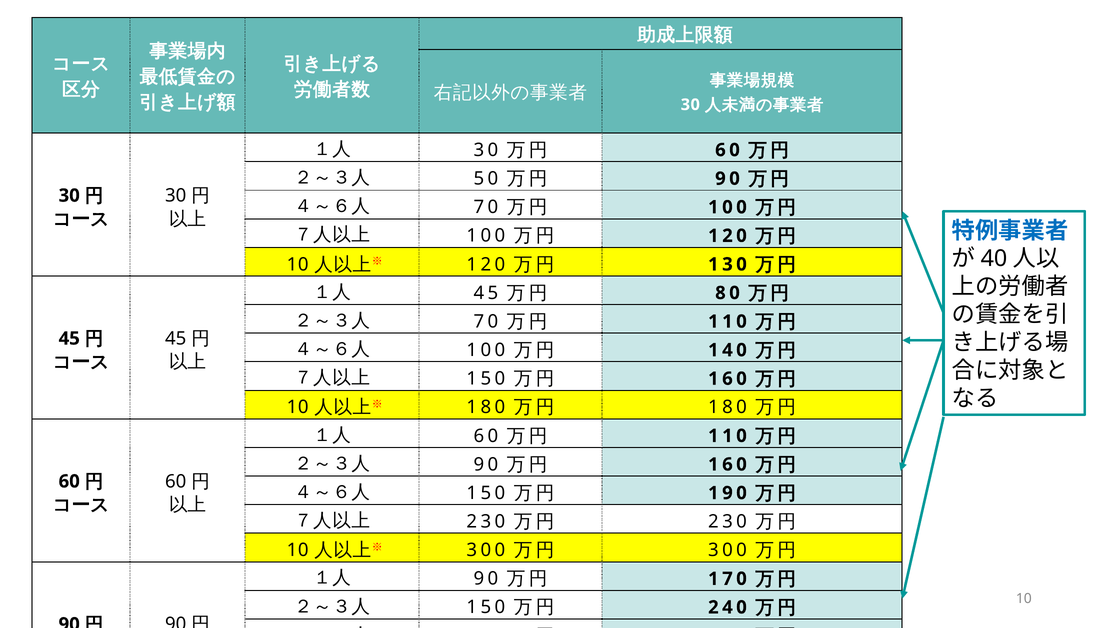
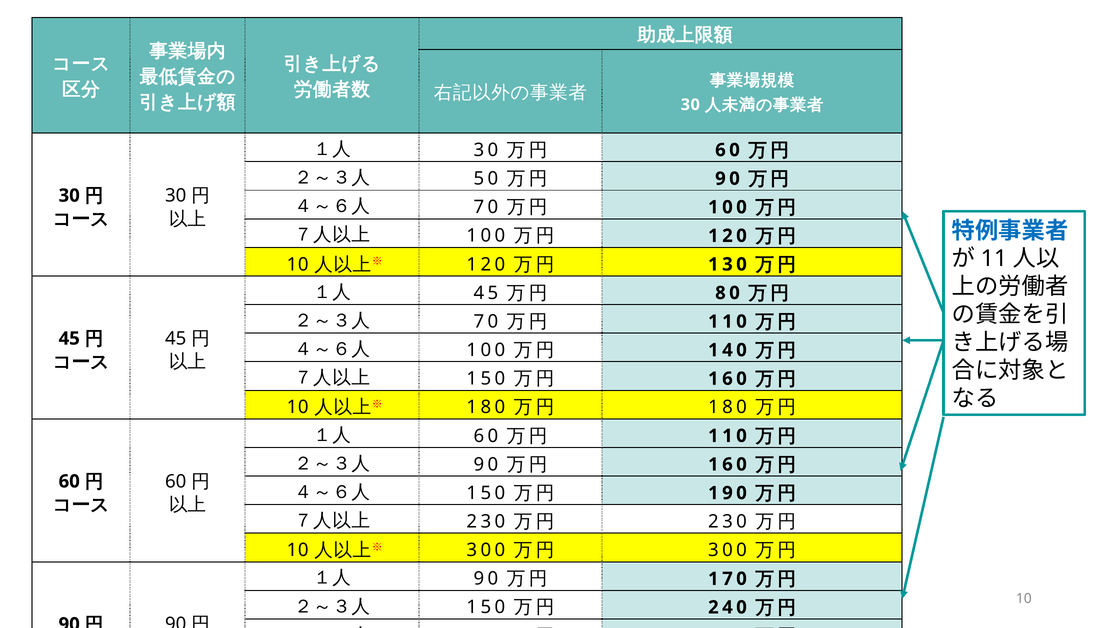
40: 40 -> 11
